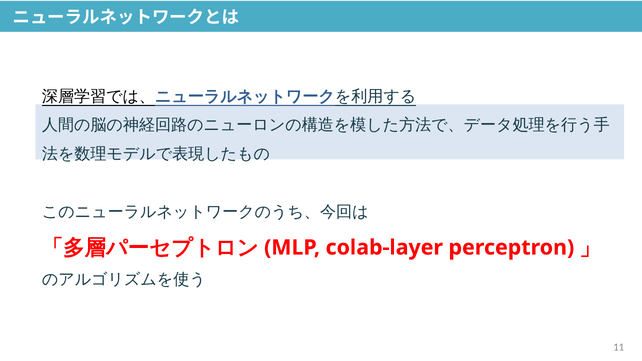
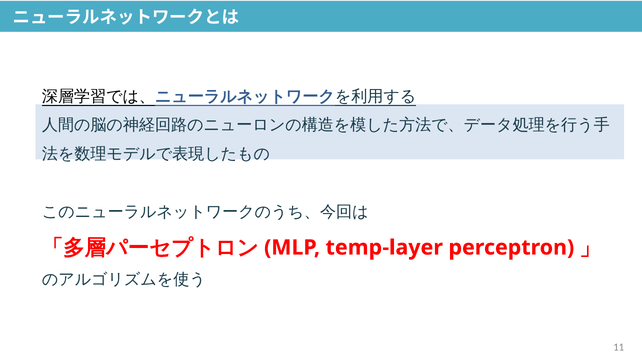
colab-layer: colab-layer -> temp-layer
